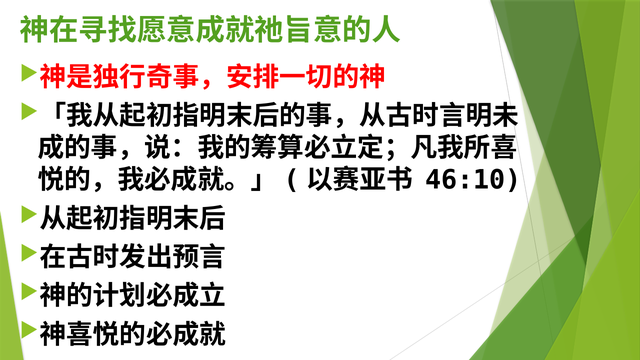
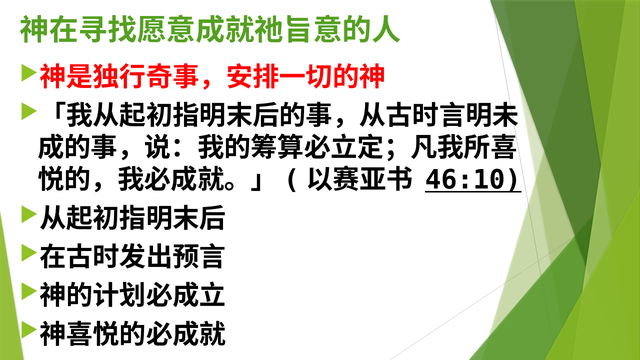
46:10 underline: none -> present
